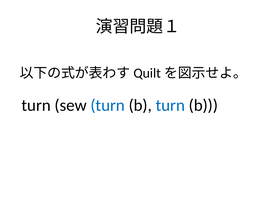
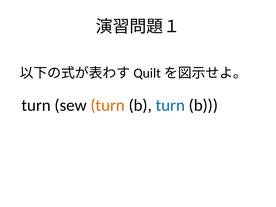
turn at (108, 105) colour: blue -> orange
